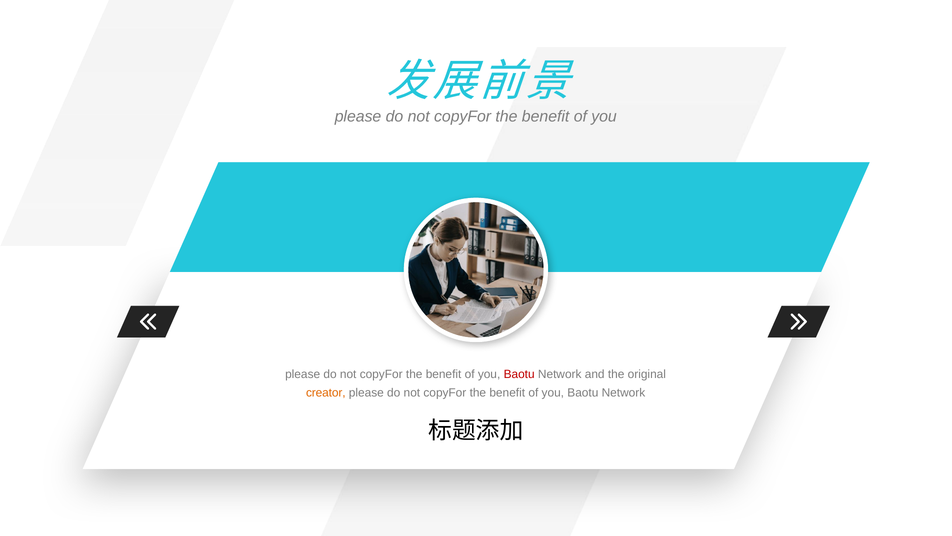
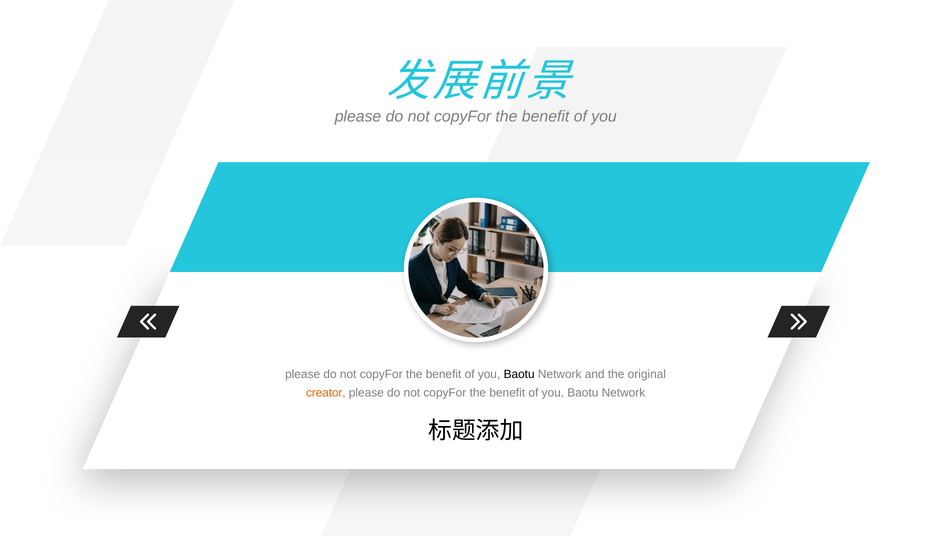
Baotu at (519, 374) colour: red -> black
